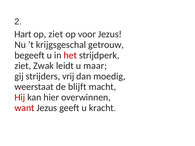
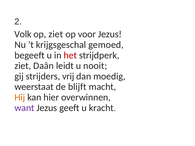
Hart: Hart -> Volk
getrouw: getrouw -> gemoed
Zwak: Zwak -> Daân
maar: maar -> nooit
Hij colour: red -> orange
want colour: red -> purple
